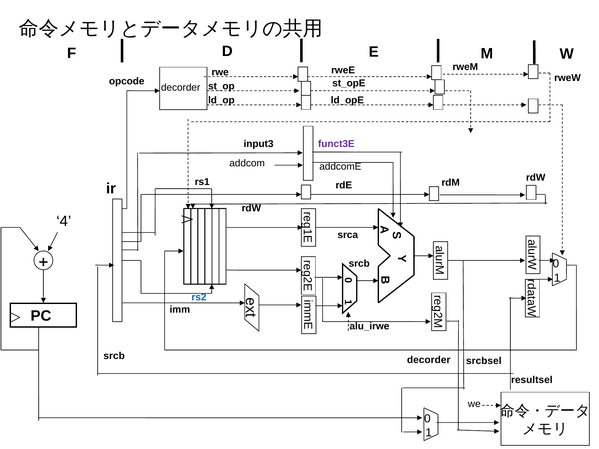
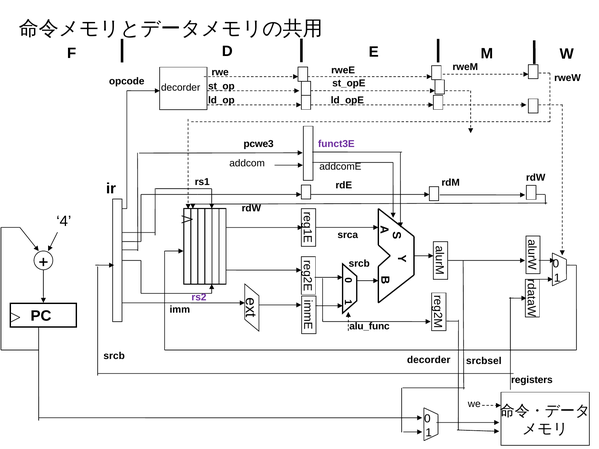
input3: input3 -> pcwe3
rs2 colour: blue -> purple
alu_irwe: alu_irwe -> alu_func
resultsel: resultsel -> registers
